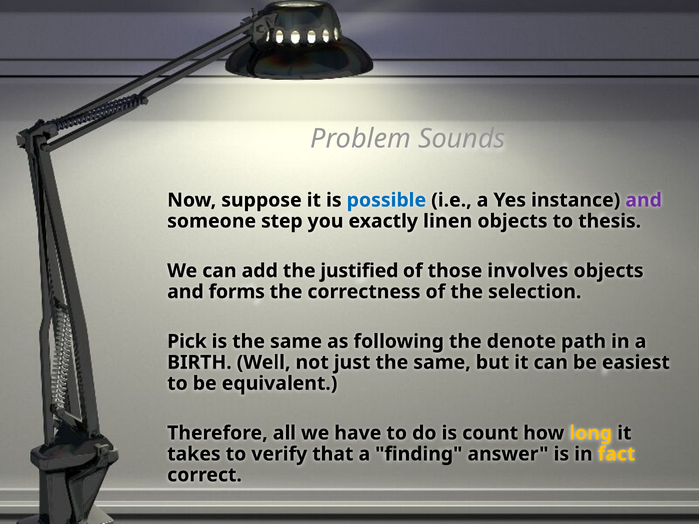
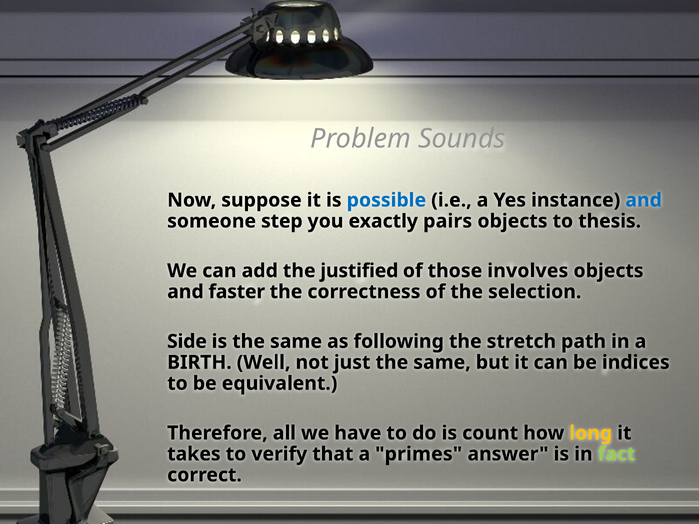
and at (644, 200) colour: purple -> blue
linen: linen -> pairs
forms: forms -> faster
Pick: Pick -> Side
denote: denote -> stretch
easiest: easiest -> indices
finding: finding -> primes
fact colour: yellow -> light green
